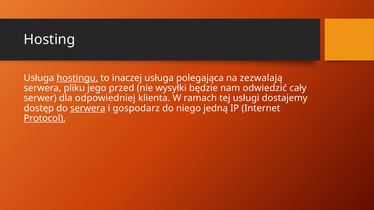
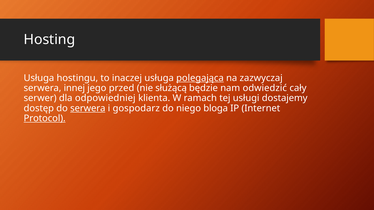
hostingu underline: present -> none
polegająca underline: none -> present
zezwalają: zezwalają -> zazwyczaj
pliku: pliku -> innej
wysyłki: wysyłki -> służącą
jedną: jedną -> bloga
